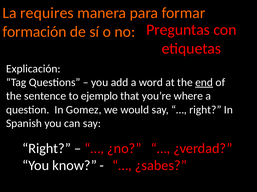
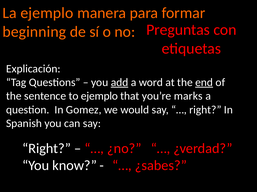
La requires: requires -> ejemplo
formación: formación -> beginning
add underline: none -> present
where: where -> marks
